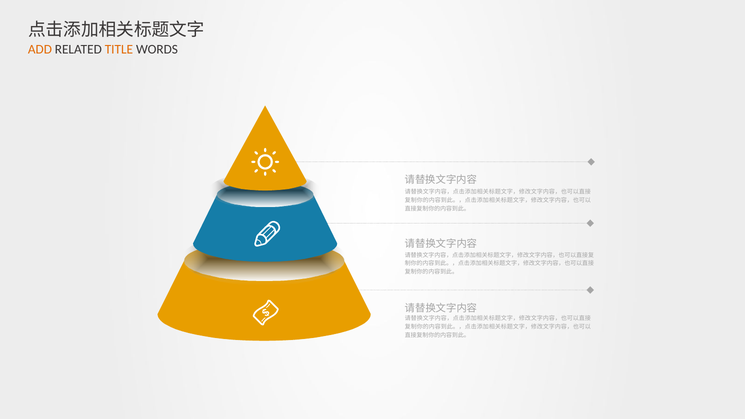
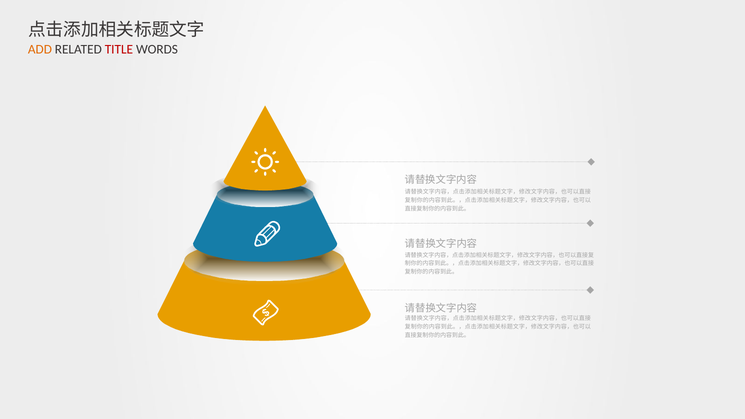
TITLE colour: orange -> red
